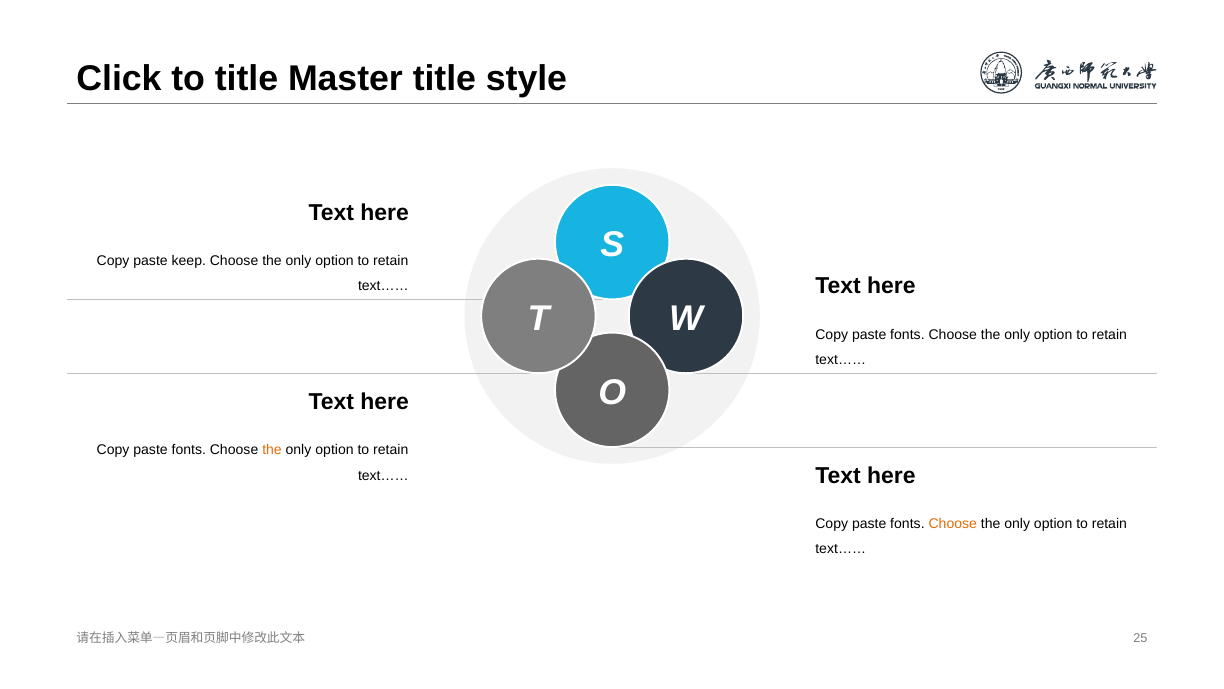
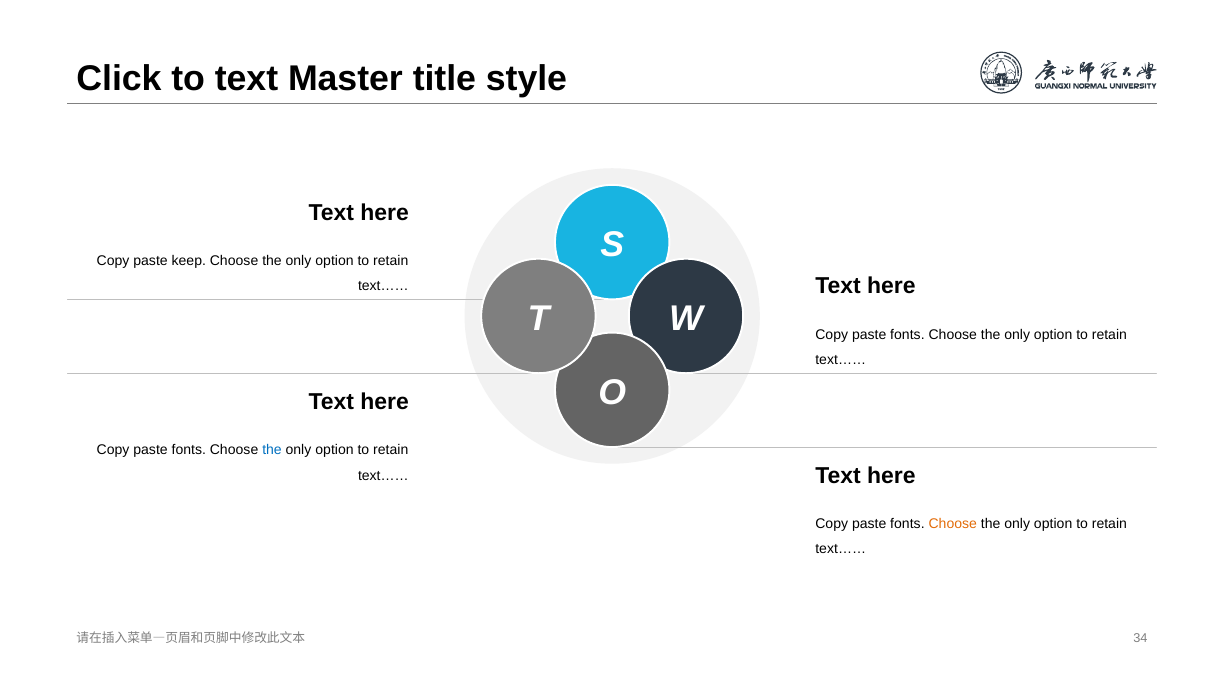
to title: title -> text
the at (272, 450) colour: orange -> blue
25: 25 -> 34
